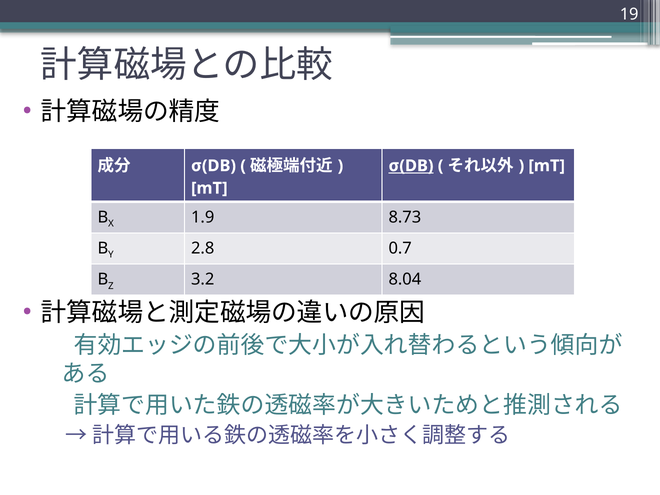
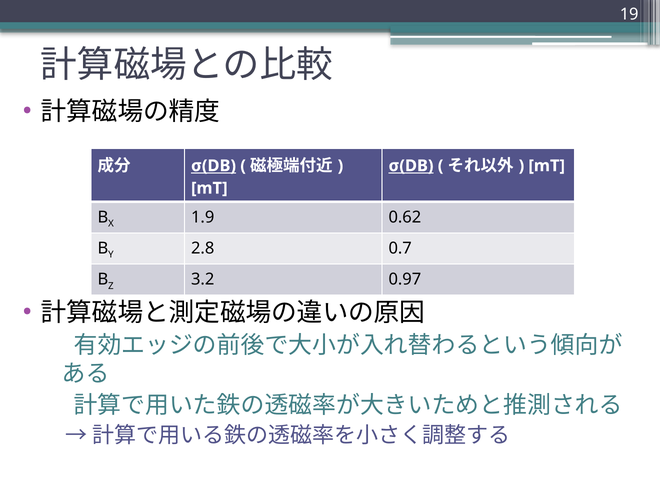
σ(DB at (214, 166) underline: none -> present
8.73: 8.73 -> 0.62
8.04: 8.04 -> 0.97
